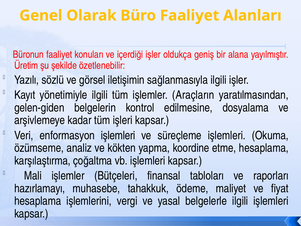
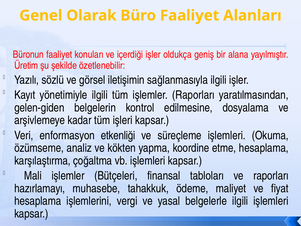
işlemler Araçların: Araçların -> Raporları
enformasyon işlemleri: işlemleri -> etkenliği
